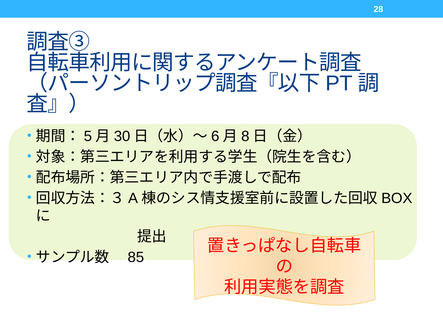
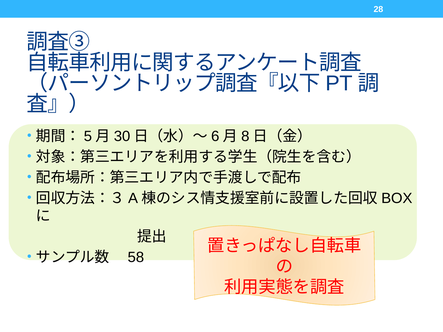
85: 85 -> 58
